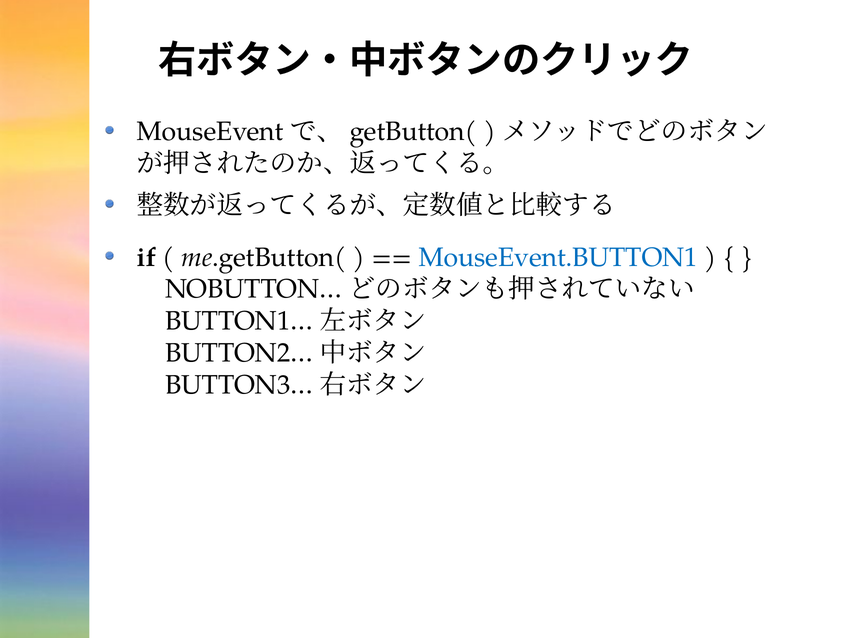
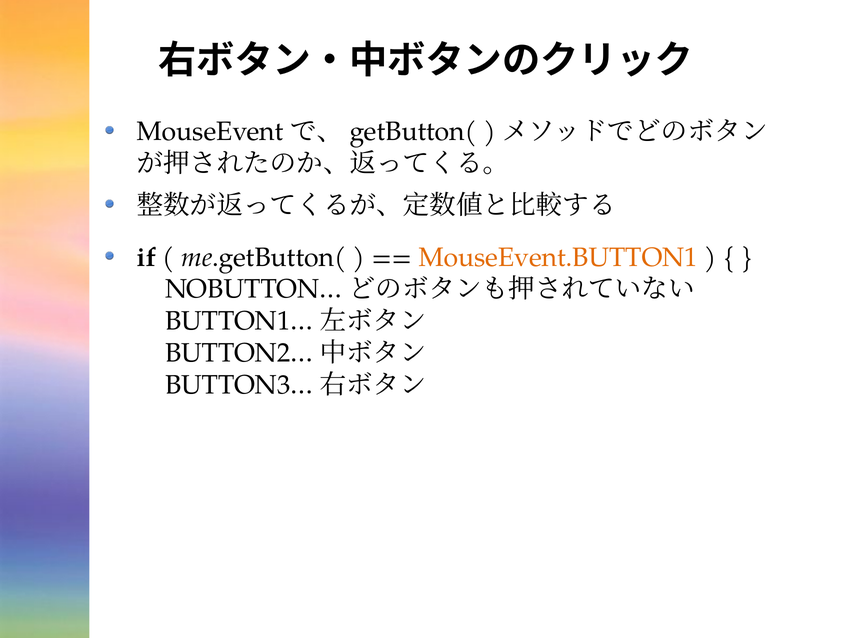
MouseEvent.BUTTON1 colour: blue -> orange
